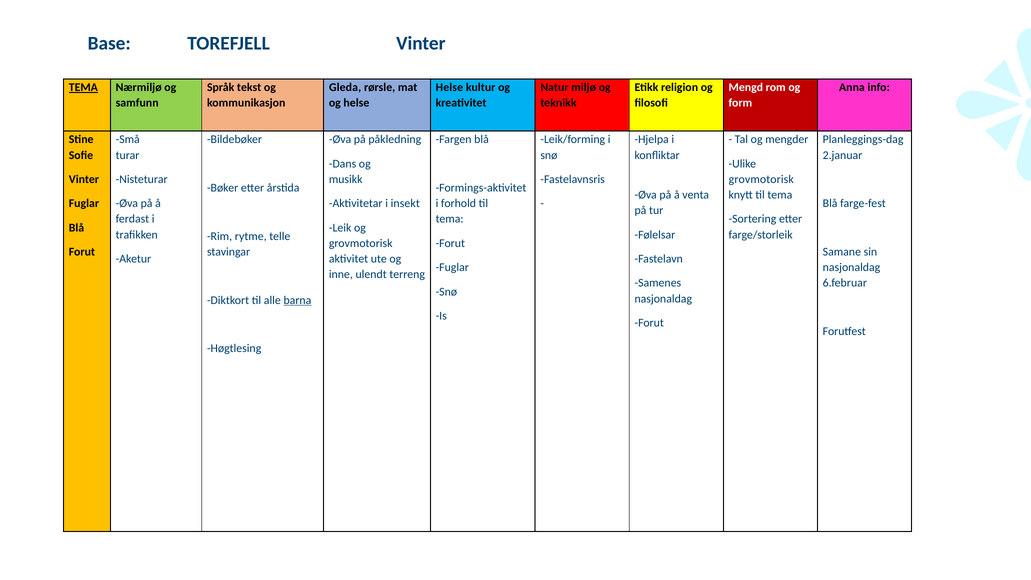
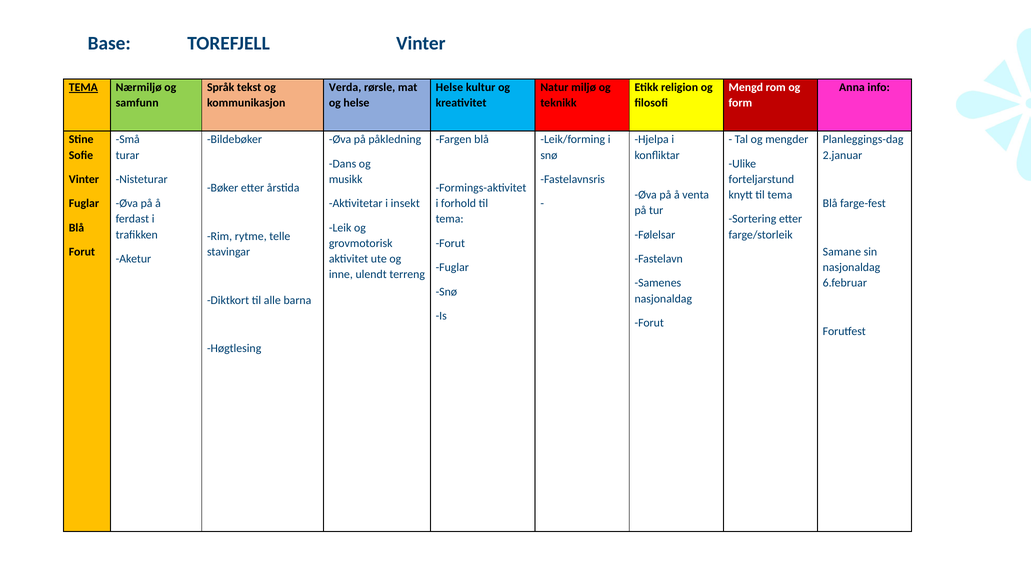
Gleda: Gleda -> Verda
grovmotorisk at (761, 179): grovmotorisk -> forteljarstund
barna underline: present -> none
